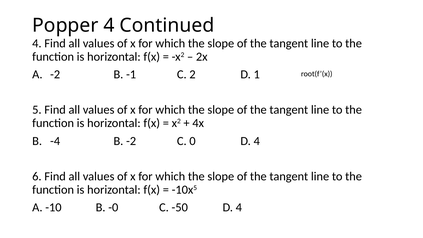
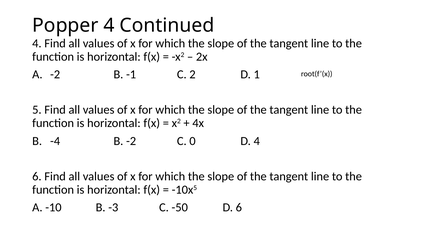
-0: -0 -> -3
-50 D 4: 4 -> 6
